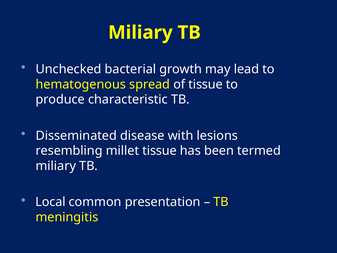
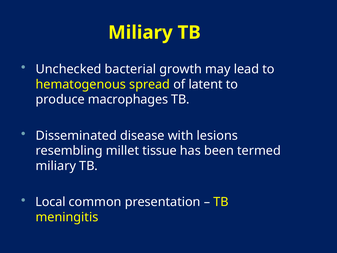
of tissue: tissue -> latent
characteristic: characteristic -> macrophages
